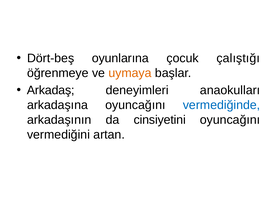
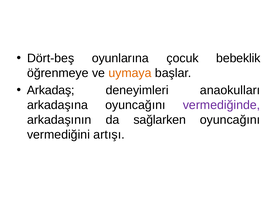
çalıştığı: çalıştığı -> bebeklik
vermediğinde colour: blue -> purple
cinsiyetini: cinsiyetini -> sağlarken
artan: artan -> artışı
